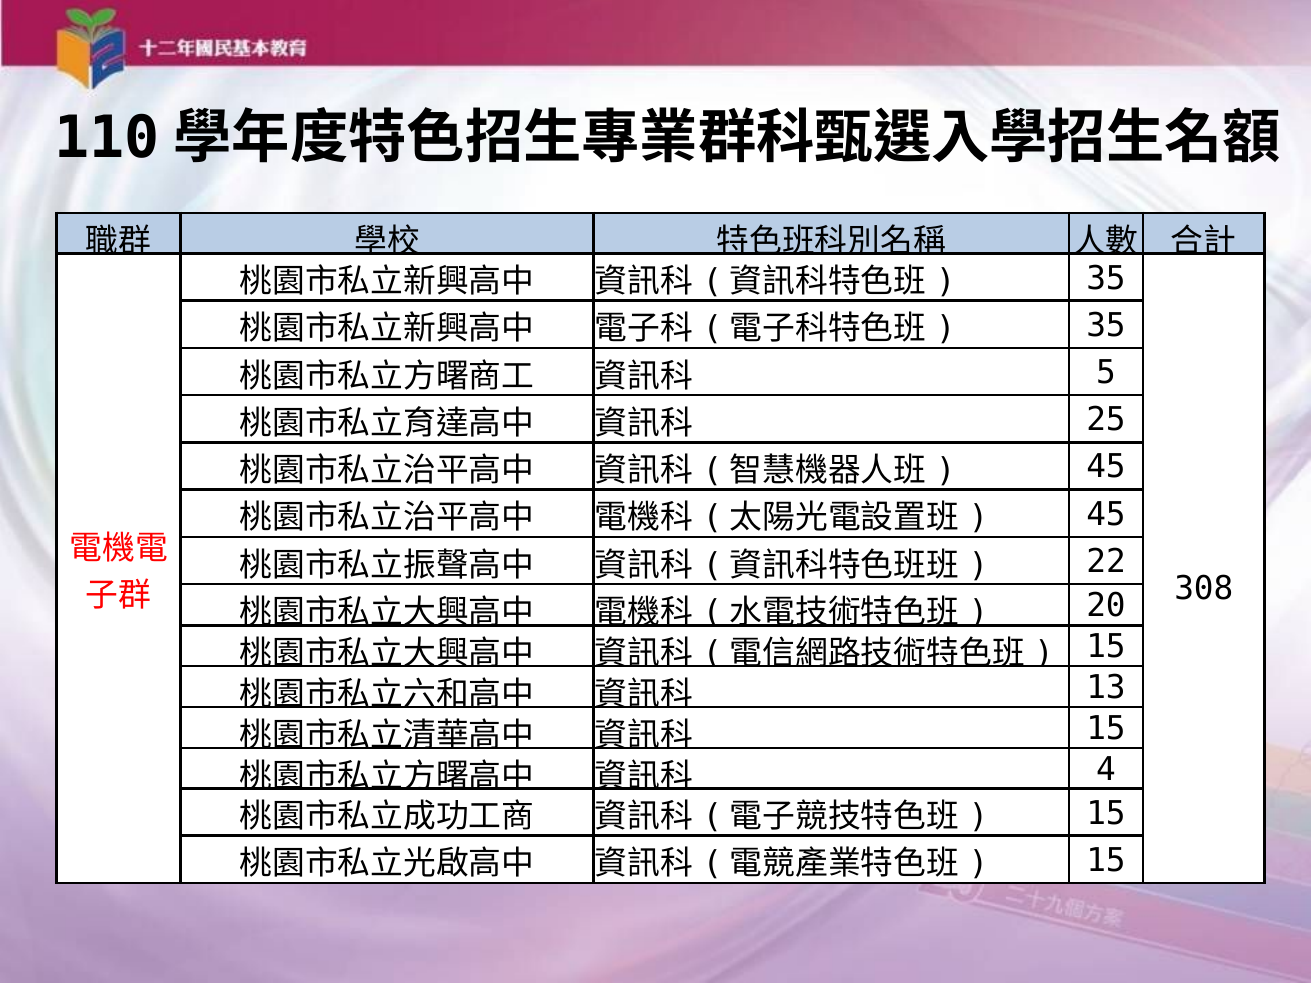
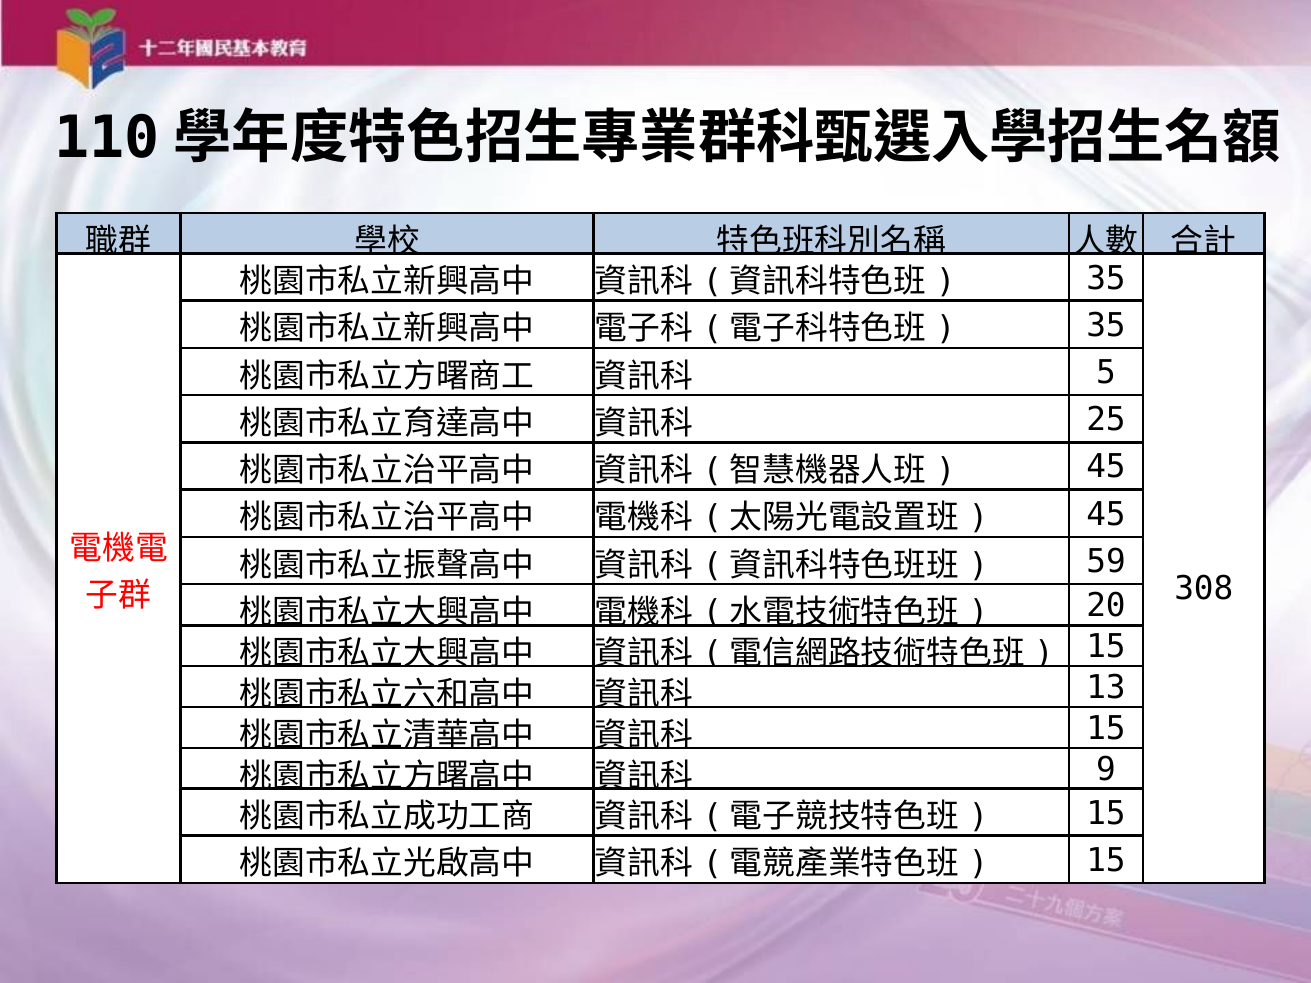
22: 22 -> 59
4: 4 -> 9
